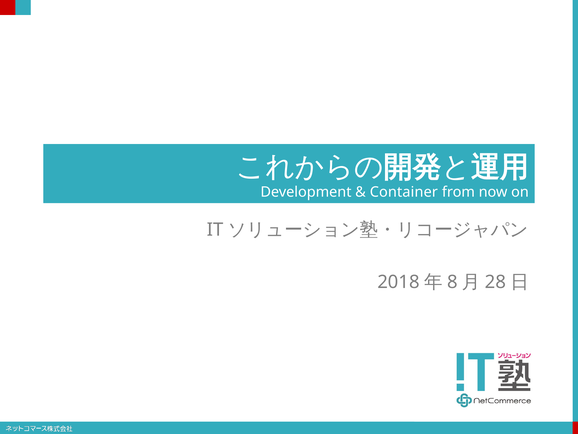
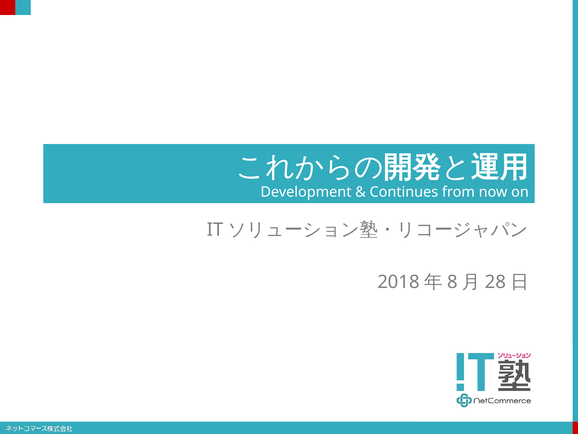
Container: Container -> Continues
